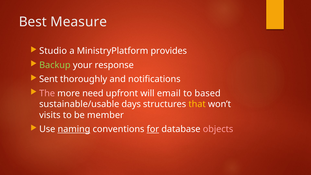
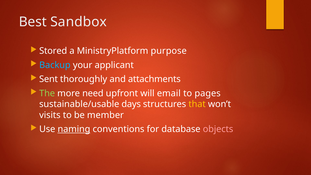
Measure: Measure -> Sandbox
Studio: Studio -> Stored
provides: provides -> purpose
Backup colour: light green -> light blue
response: response -> applicant
notifications: notifications -> attachments
The colour: pink -> light green
based: based -> pages
for underline: present -> none
